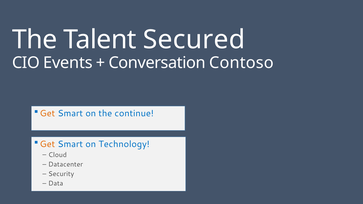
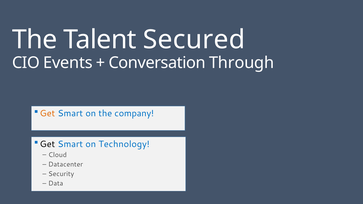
Contoso: Contoso -> Through
continue: continue -> company
Get at (47, 144) colour: orange -> black
